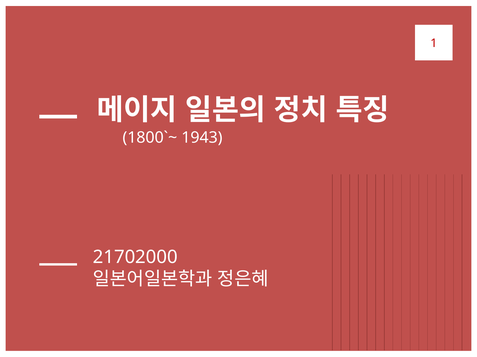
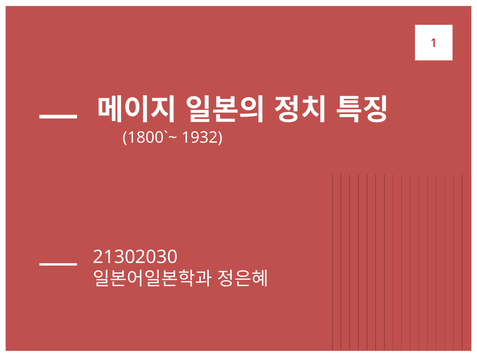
1943: 1943 -> 1932
21702000: 21702000 -> 21302030
